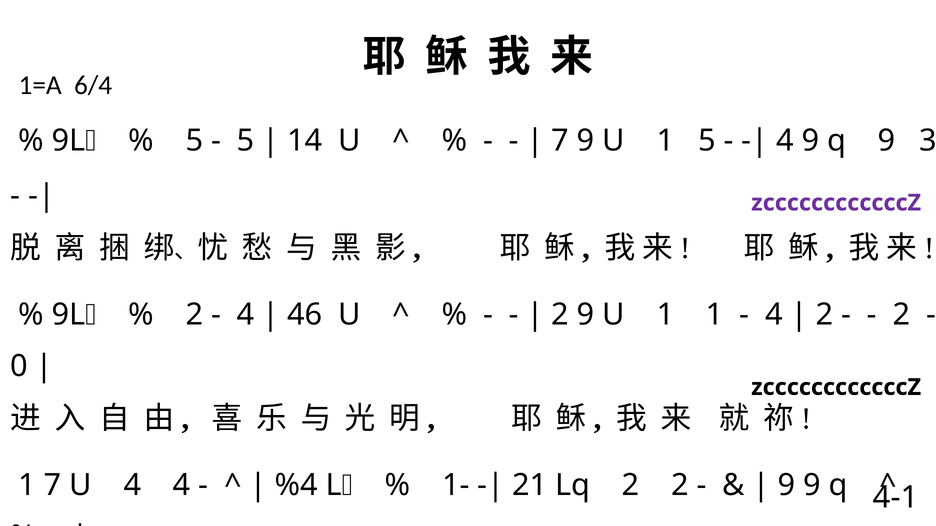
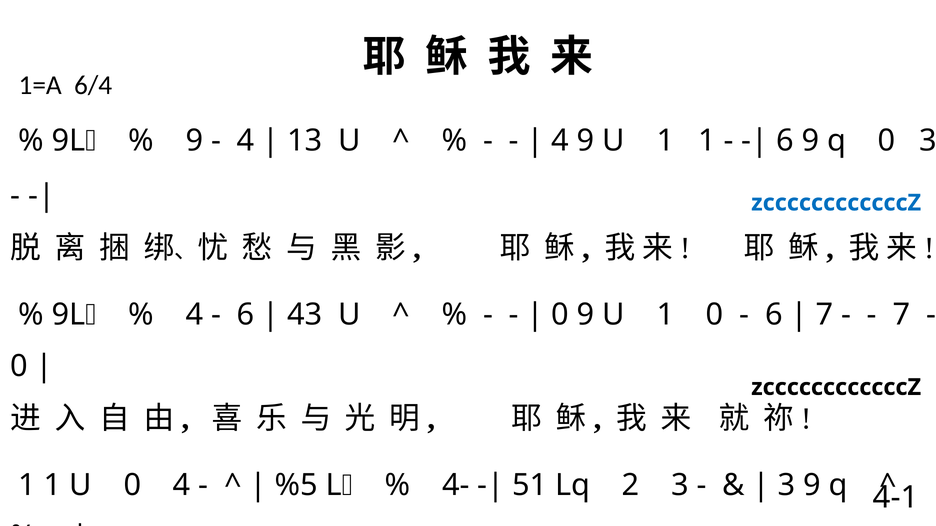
5 at (194, 141): 5 -> 9
5 at (246, 141): 5 -> 4
14: 14 -> 13
7 at (560, 141): 7 -> 4
U 1 5: 5 -> 1
4 at (785, 141): 4 -> 6
q 9: 9 -> 0
zccccccccccccZ at (836, 203) colour: purple -> blue
2 at (194, 315): 2 -> 4
4 at (246, 315): 4 -> 6
46: 46 -> 43
2 at (560, 315): 2 -> 0
1 1: 1 -> 0
4 at (774, 315): 4 -> 6
2 at (824, 315): 2 -> 7
2 at (901, 315): 2 -> 7
7 at (53, 486): 7 -> 1
U 4: 4 -> 0
%4: %4 -> %5
1-: 1- -> 4-
21: 21 -> 51
2 2: 2 -> 3
9 at (786, 486): 9 -> 3
